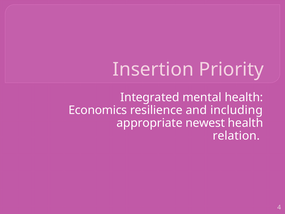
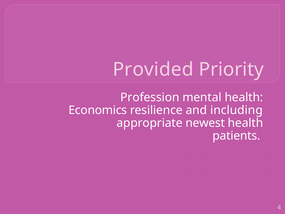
Insertion: Insertion -> Provided
Integrated: Integrated -> Profession
relation: relation -> patients
